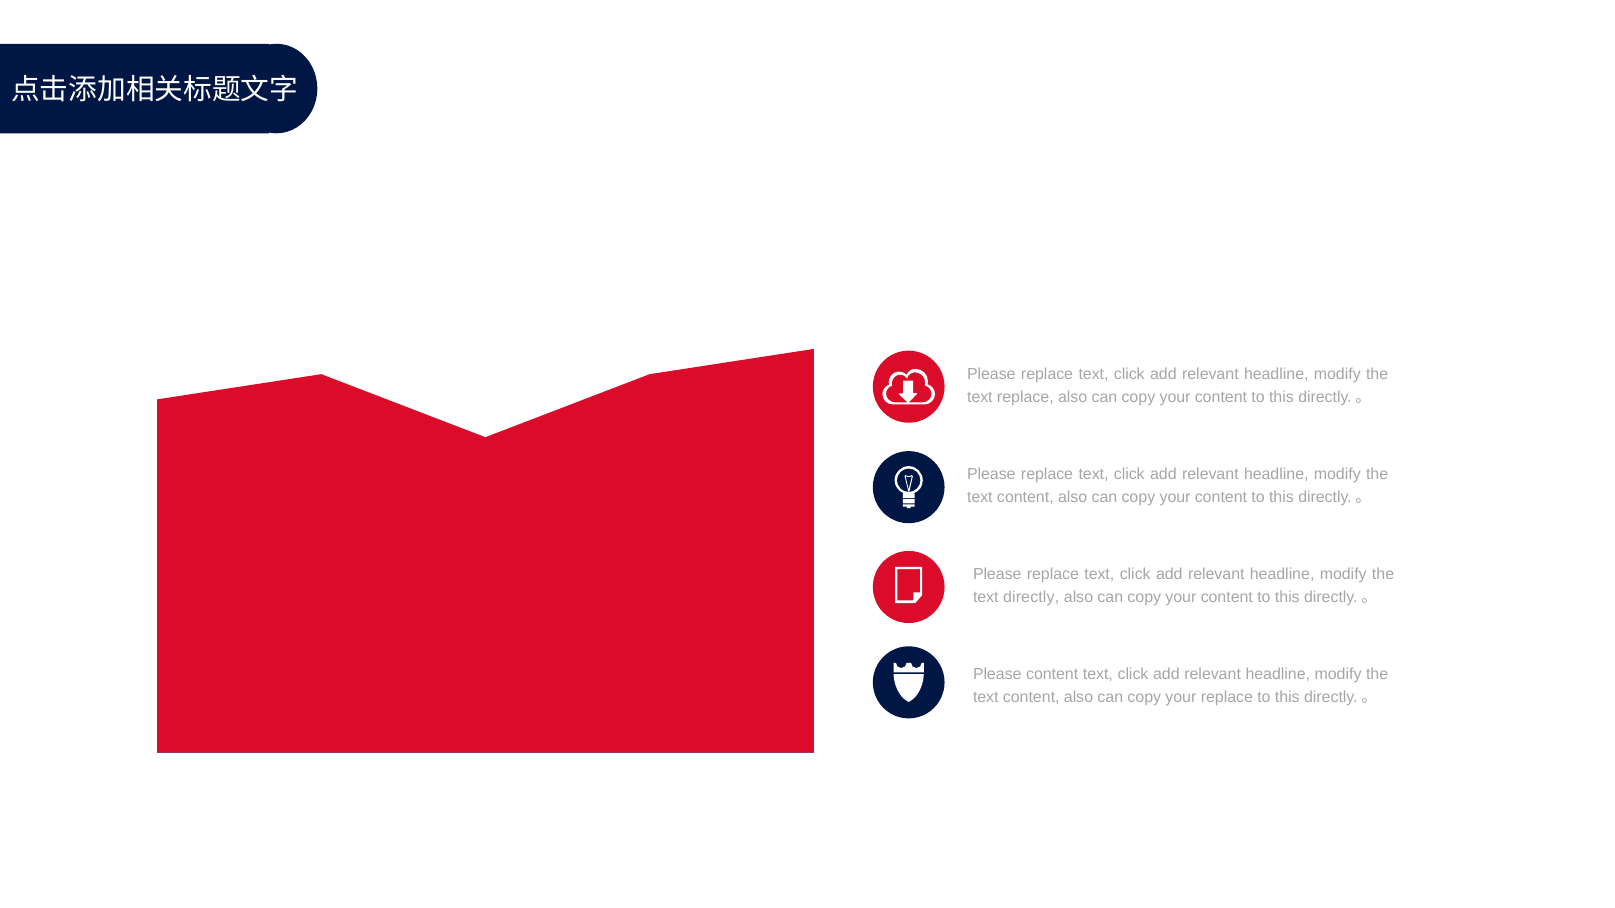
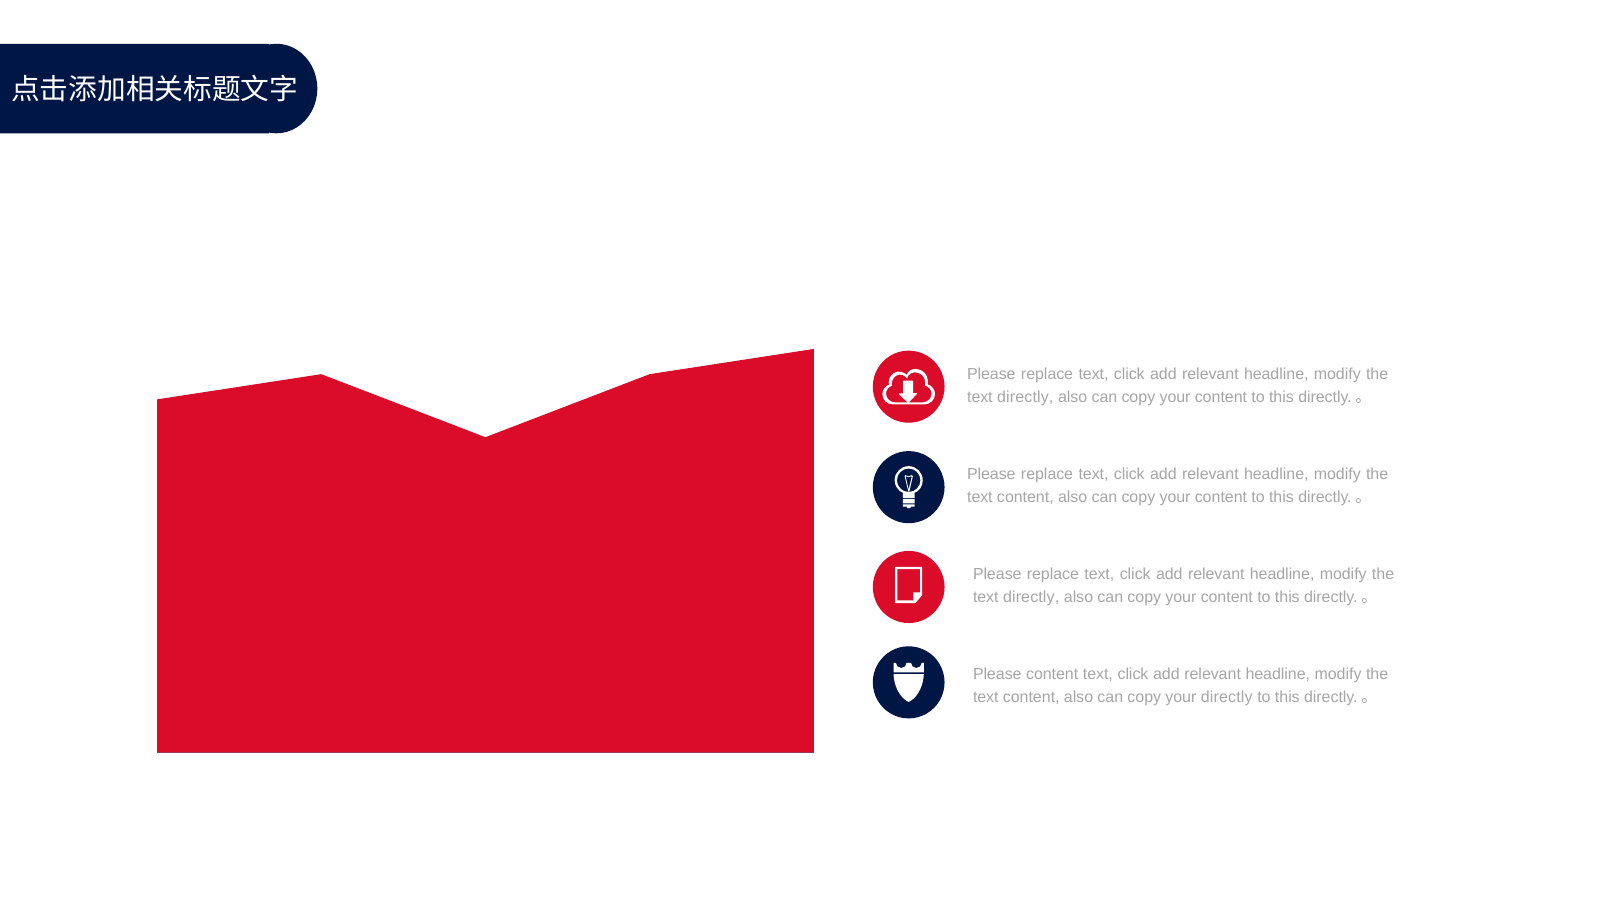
replace at (1025, 397): replace -> directly
your replace: replace -> directly
